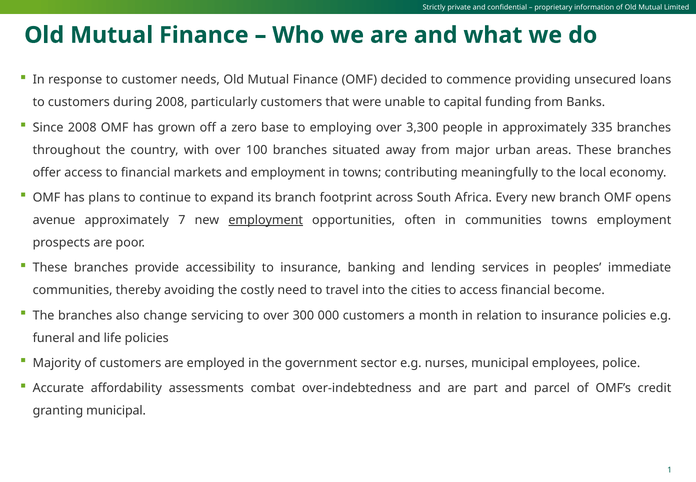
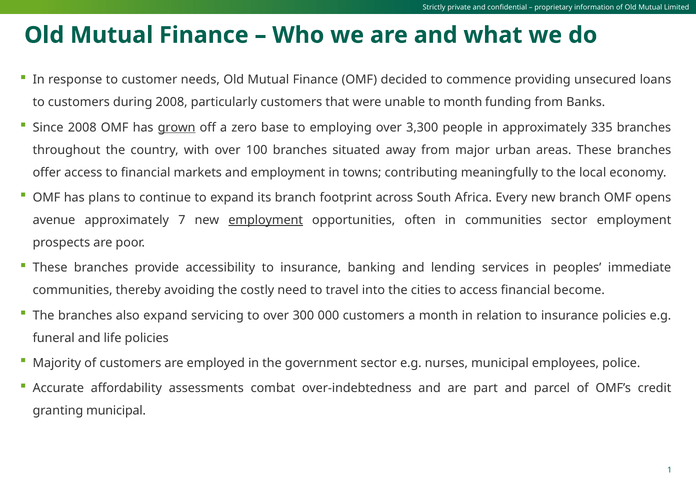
to capital: capital -> month
grown underline: none -> present
communities towns: towns -> sector
also change: change -> expand
